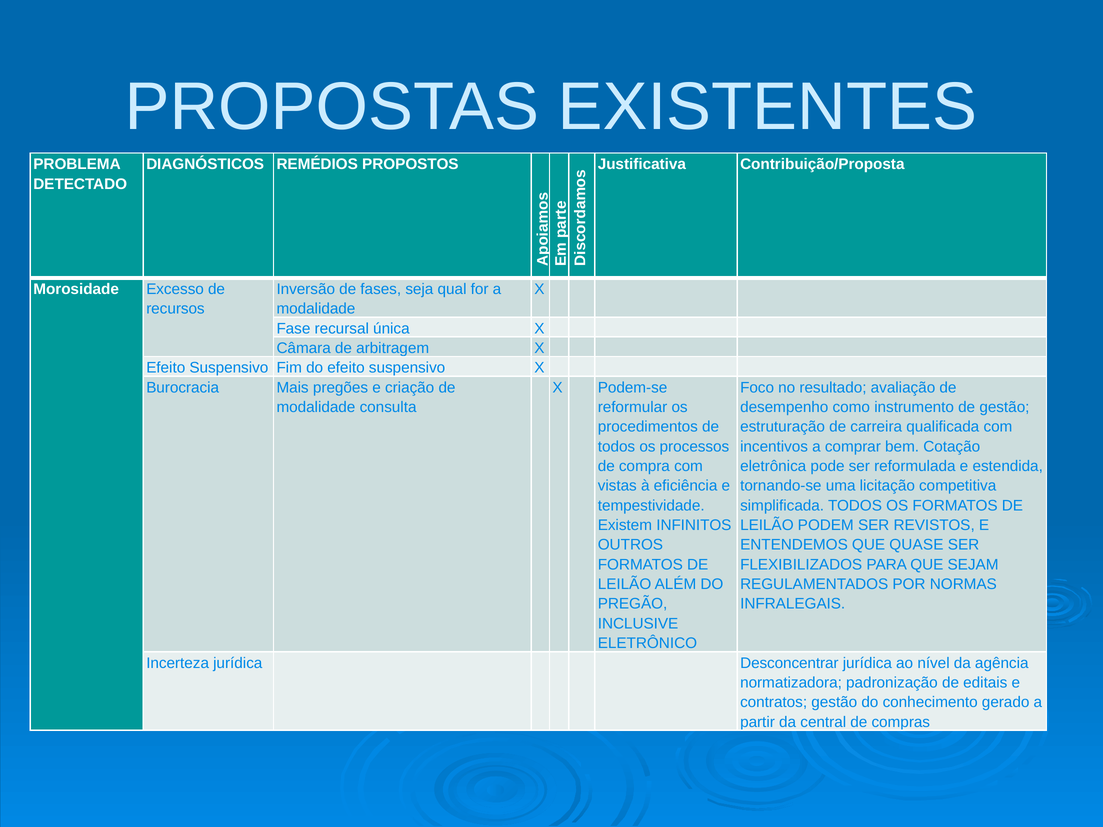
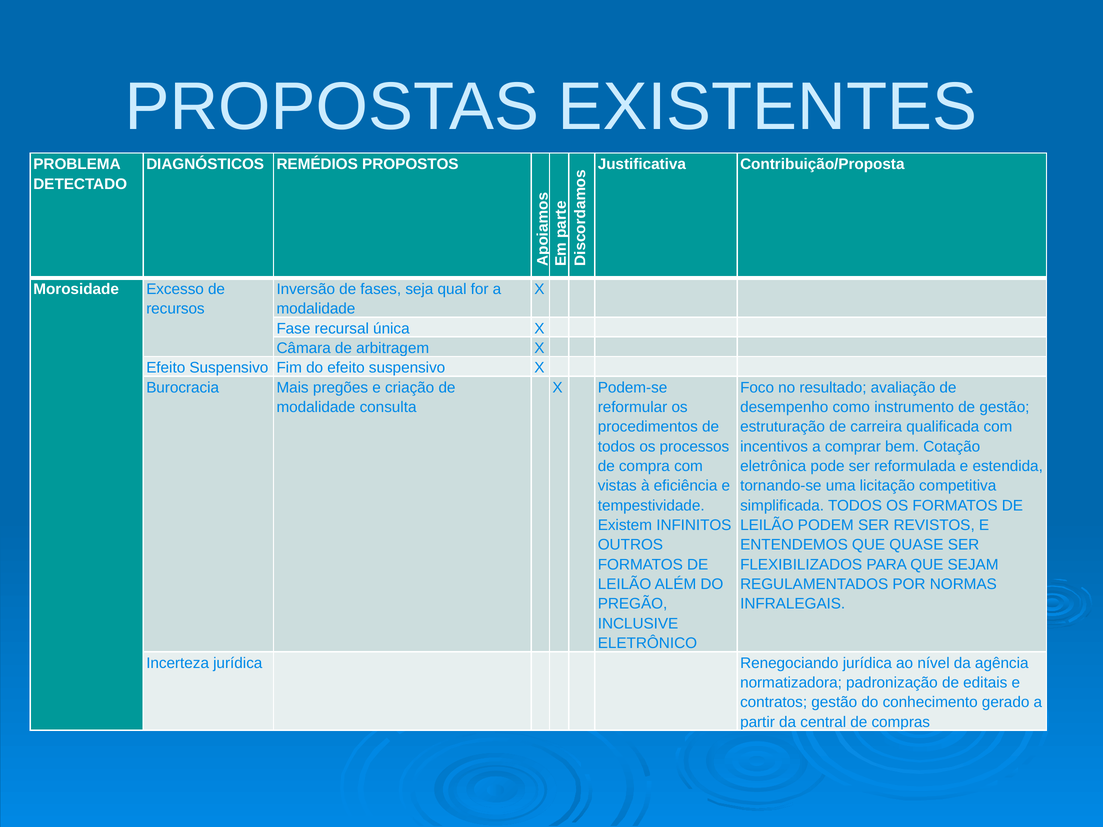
Desconcentrar: Desconcentrar -> Renegociando
